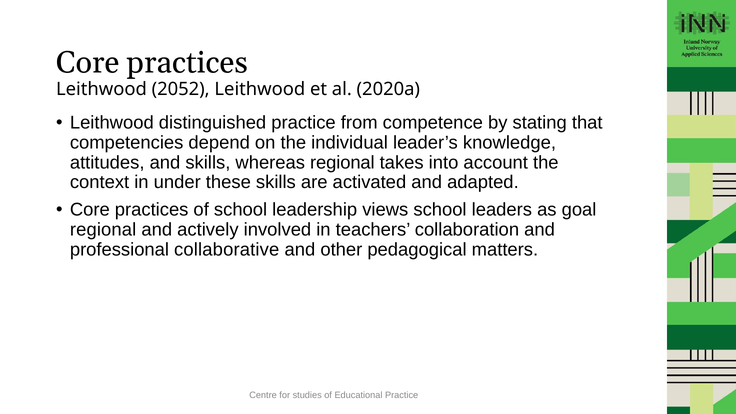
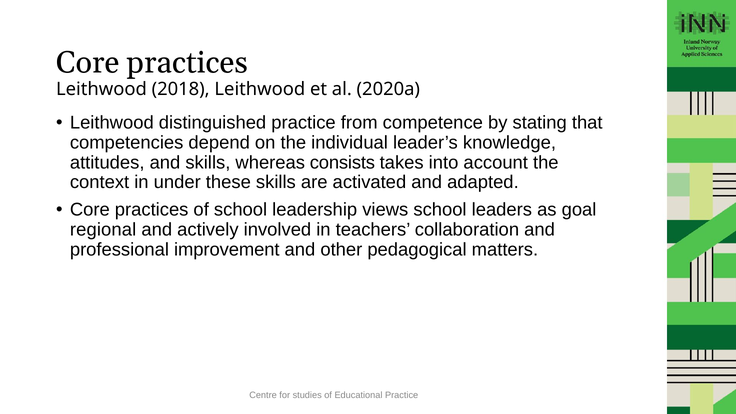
2052: 2052 -> 2018
whereas regional: regional -> consists
collaborative: collaborative -> improvement
